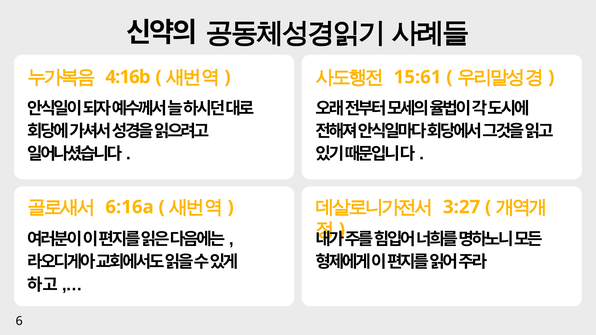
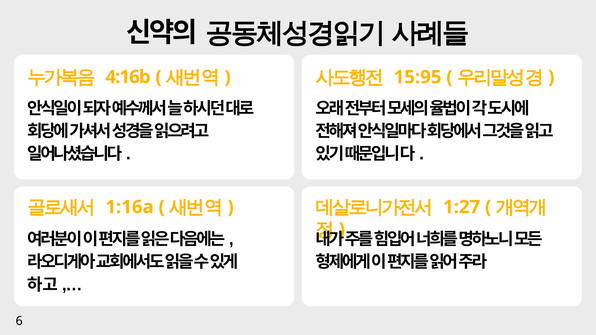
15:61: 15:61 -> 15:95
6:16a: 6:16a -> 1:16a
3:27: 3:27 -> 1:27
